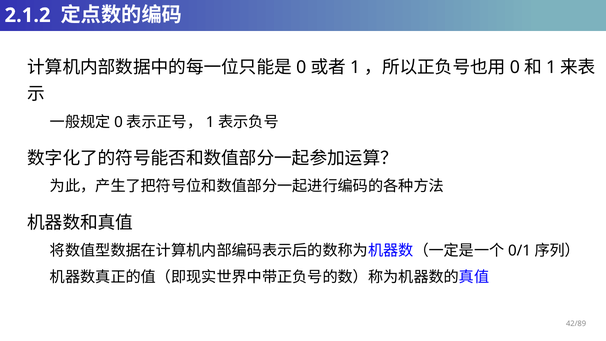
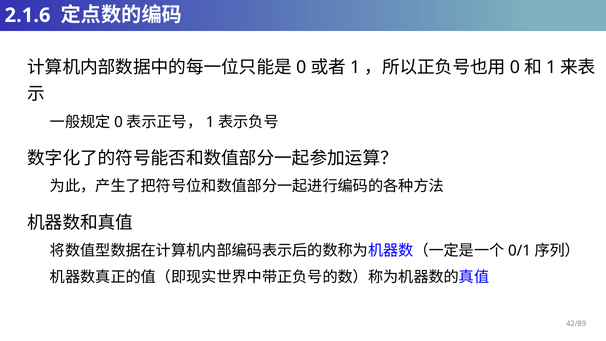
2.1.2: 2.1.2 -> 2.1.6
